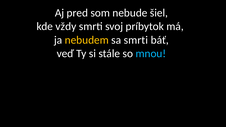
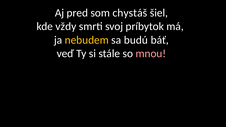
nebude: nebude -> chystáš
sa smrti: smrti -> budú
mnou colour: light blue -> pink
